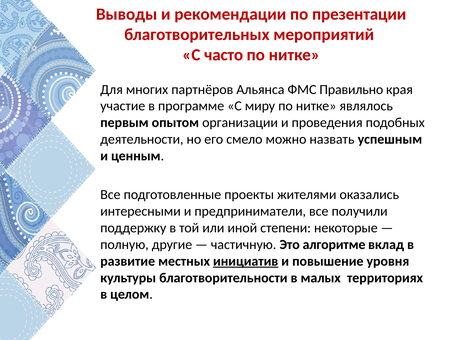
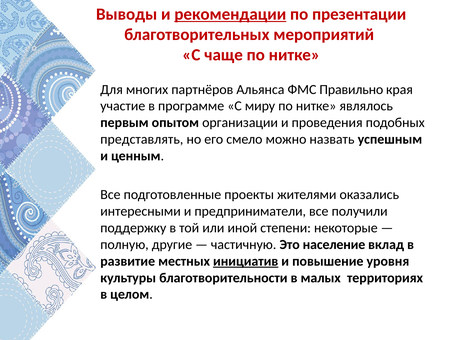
рекомендации underline: none -> present
часто: часто -> чаще
деятельности: деятельности -> представлять
алгоритме: алгоритме -> население
